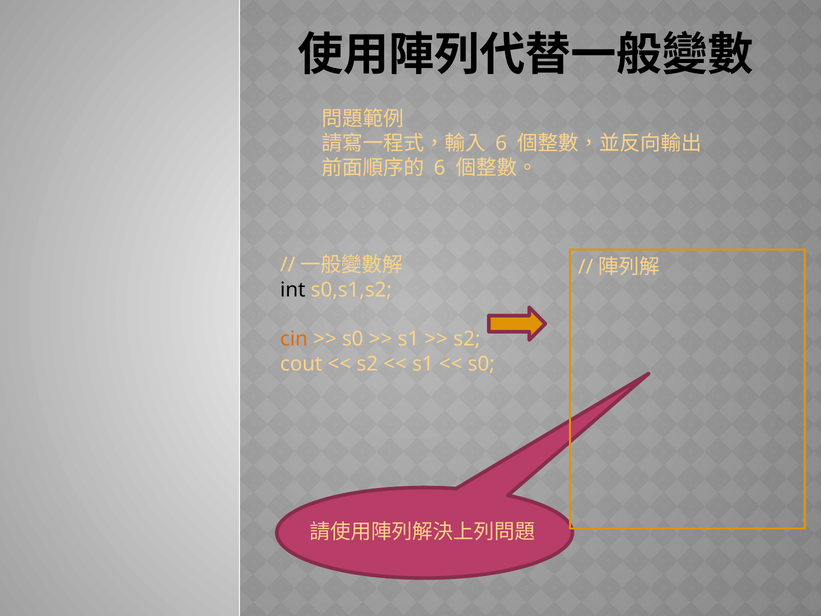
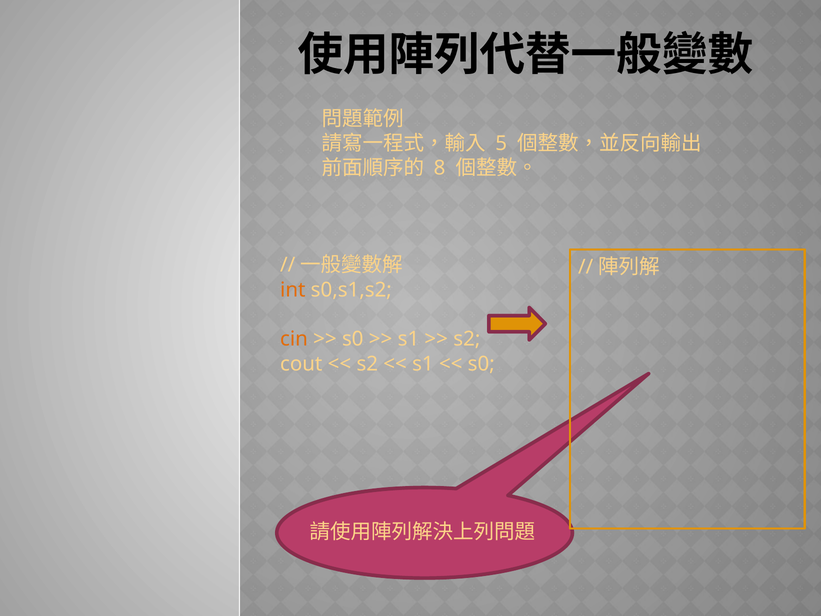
6 at (501, 143): 6 -> 5
6 at (440, 168): 6 -> 8
int colour: black -> orange
